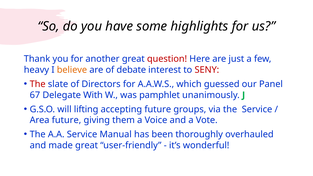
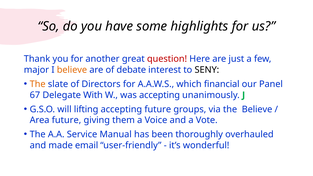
heavy: heavy -> major
SENY colour: red -> black
The at (38, 84) colour: red -> orange
guessed: guessed -> financial
was pamphlet: pamphlet -> accepting
the Service: Service -> Believe
made great: great -> email
